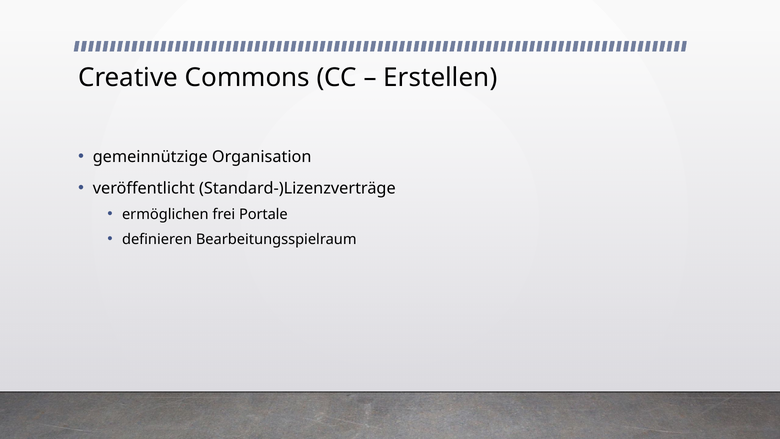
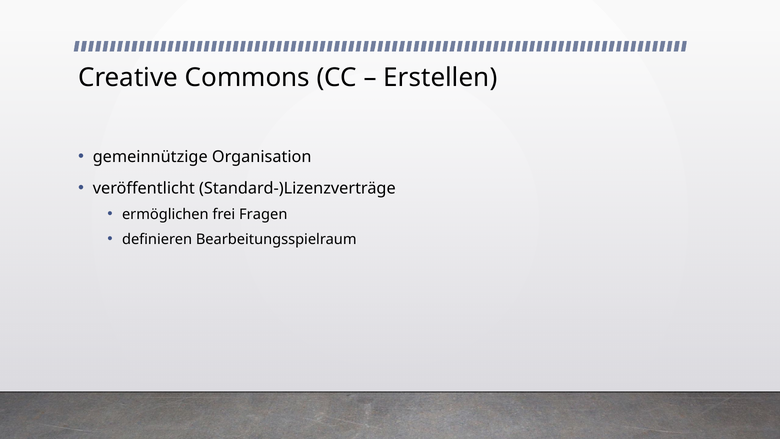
Portale: Portale -> Fragen
